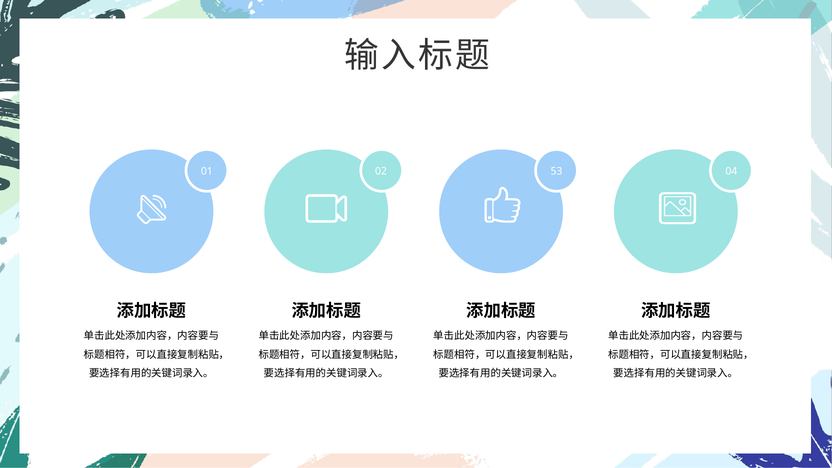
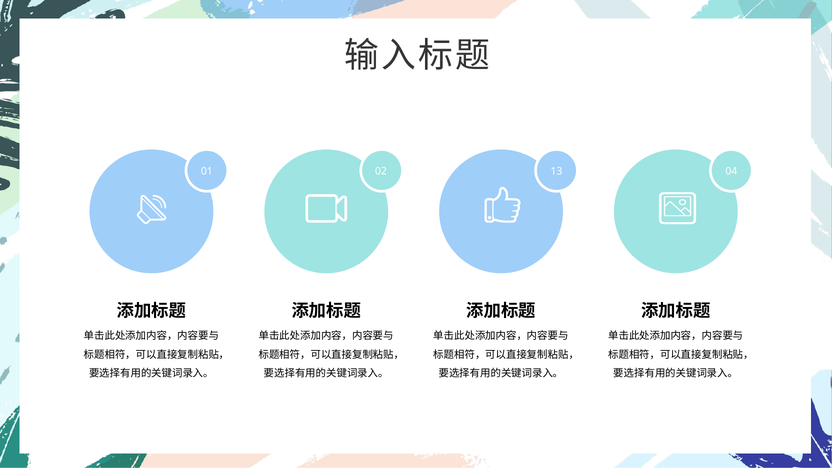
53: 53 -> 13
